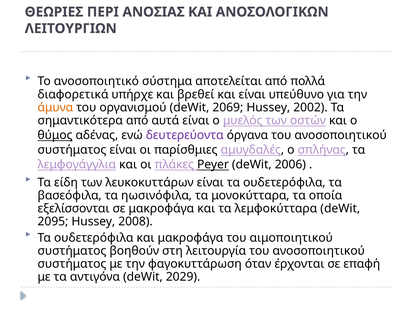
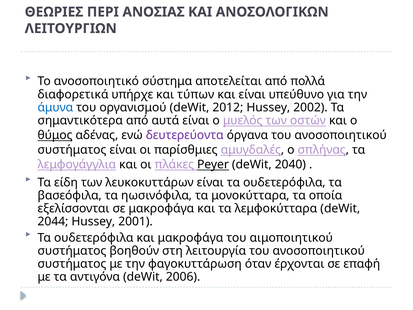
βρεθεί: βρεθεί -> τύπων
άμυνα colour: orange -> blue
2069: 2069 -> 2012
2006: 2006 -> 2040
2095: 2095 -> 2044
2008: 2008 -> 2001
2029: 2029 -> 2006
